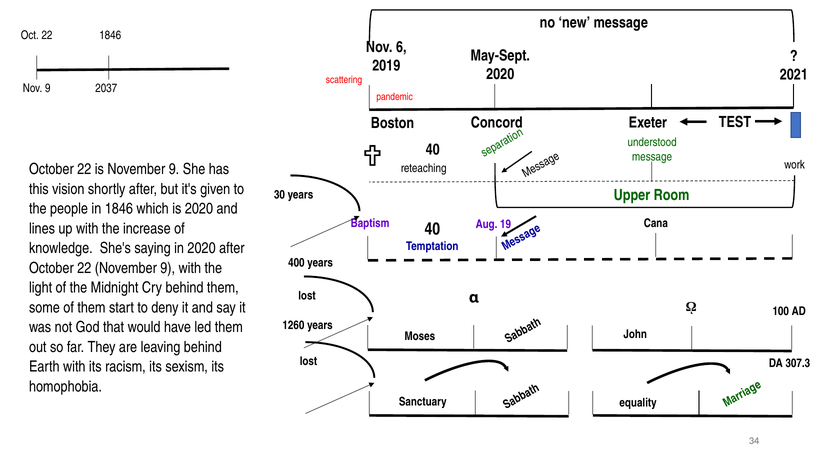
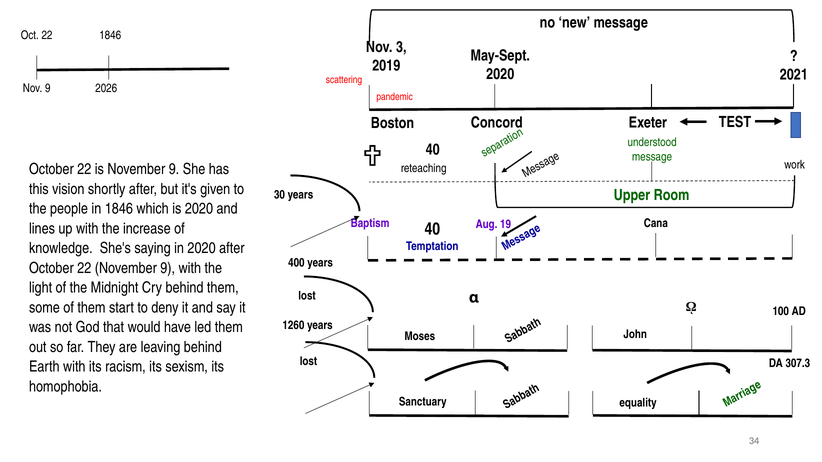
6: 6 -> 3
2037: 2037 -> 2026
